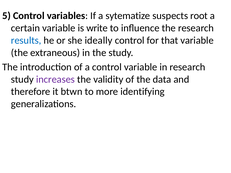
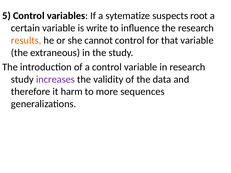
results colour: blue -> orange
ideally: ideally -> cannot
btwn: btwn -> harm
identifying: identifying -> sequences
